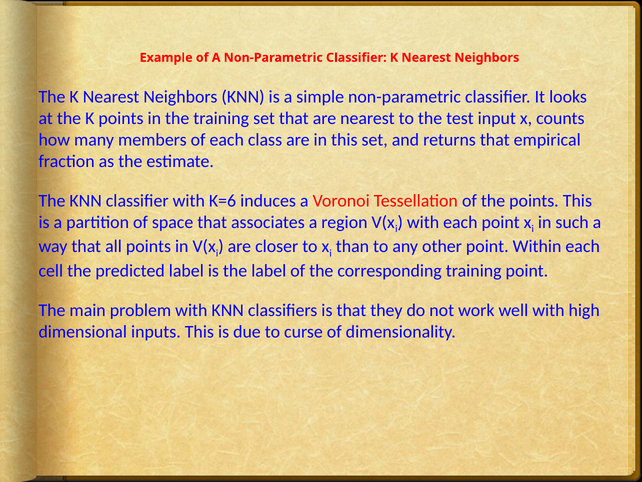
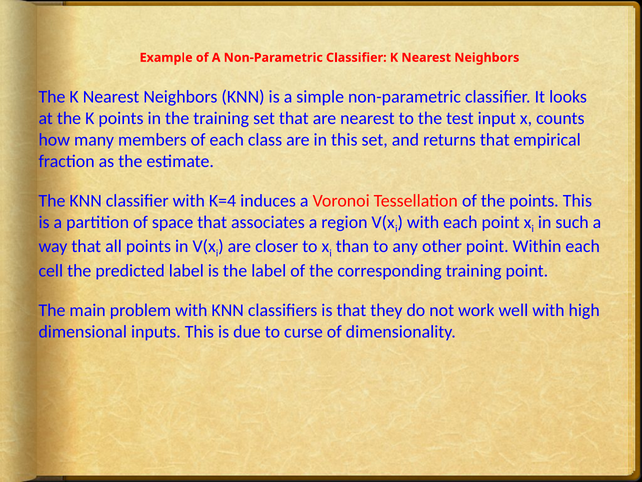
K=6: K=6 -> K=4
